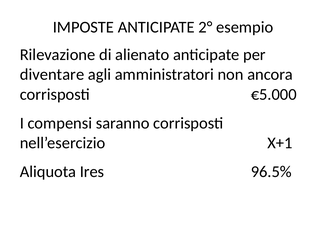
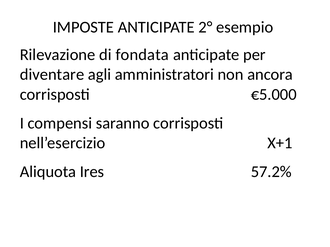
alienato: alienato -> fondata
96.5%: 96.5% -> 57.2%
